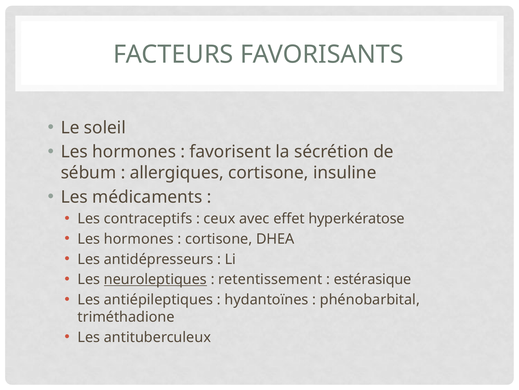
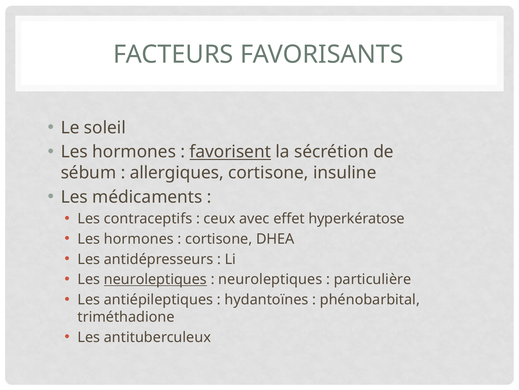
favorisent underline: none -> present
retentissement at (270, 279): retentissement -> neuroleptiques
estérasique: estérasique -> particulière
